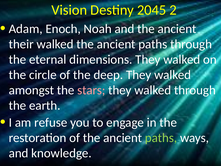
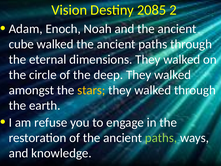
2045: 2045 -> 2085
their: their -> cube
stars colour: pink -> yellow
